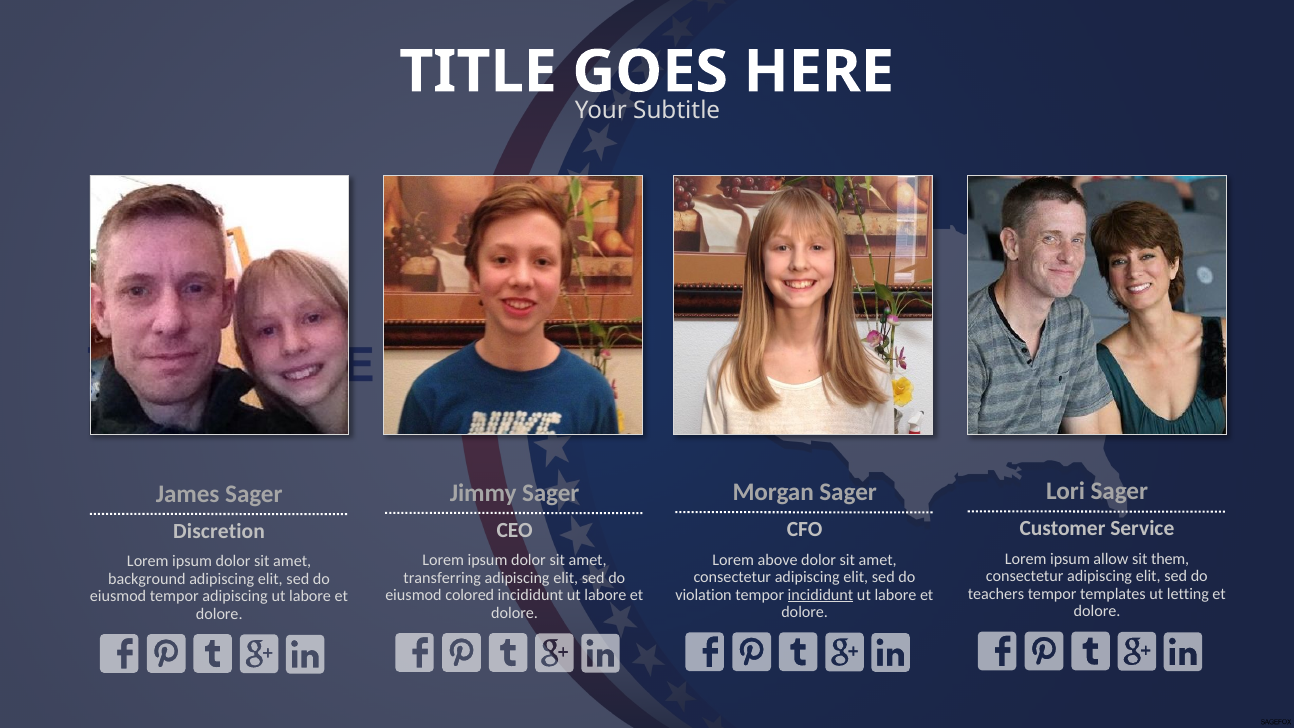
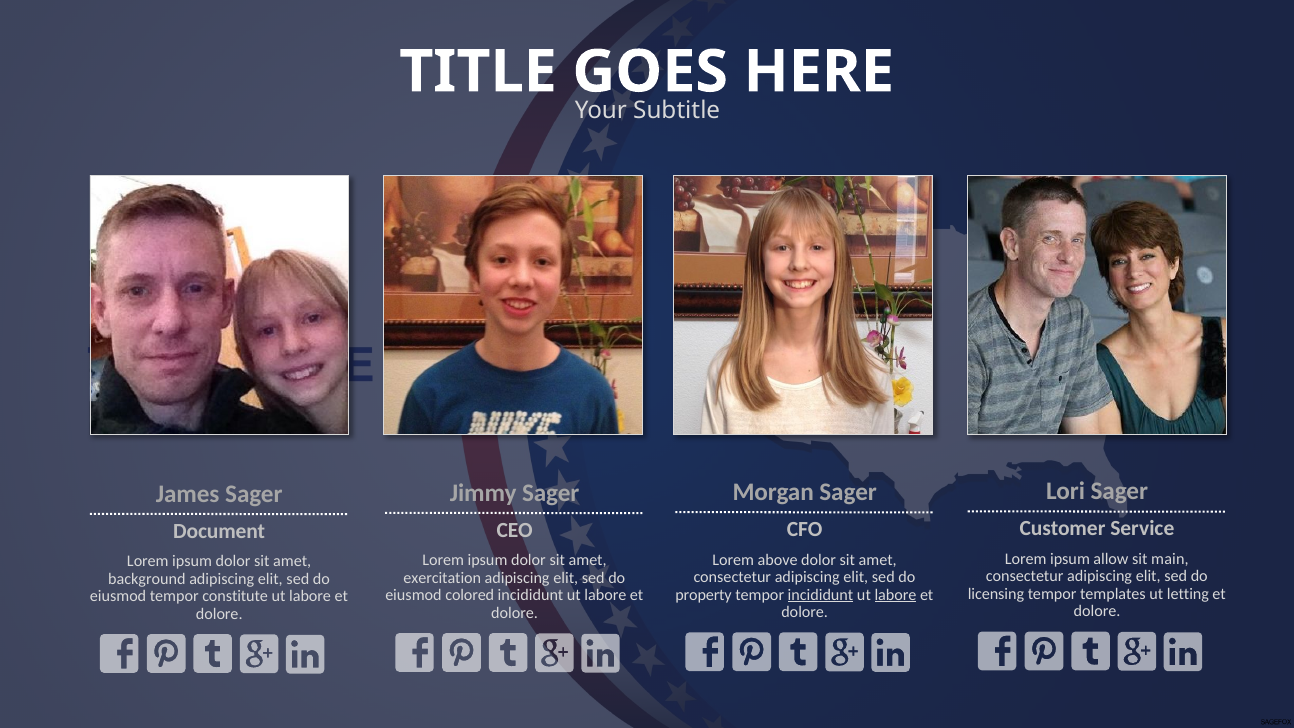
Discretion: Discretion -> Document
them: them -> main
transferring: transferring -> exercitation
teachers: teachers -> licensing
violation: violation -> property
labore at (896, 595) underline: none -> present
tempor adipiscing: adipiscing -> constitute
